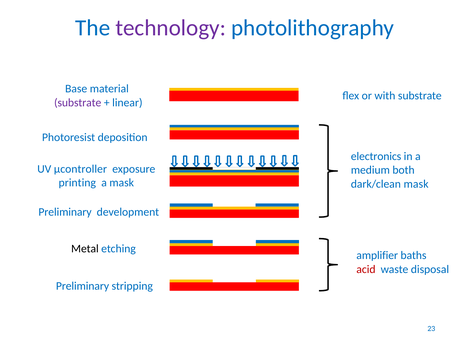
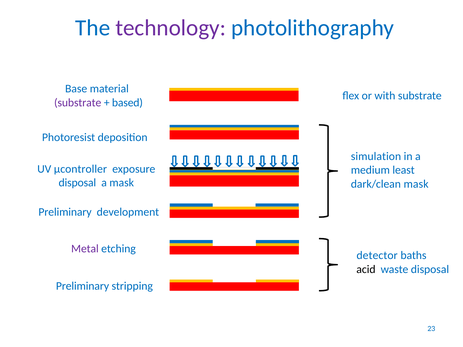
linear: linear -> based
electronics: electronics -> simulation
both: both -> least
printing at (77, 183): printing -> disposal
Metal colour: black -> purple
amplifier: amplifier -> detector
acid colour: red -> black
